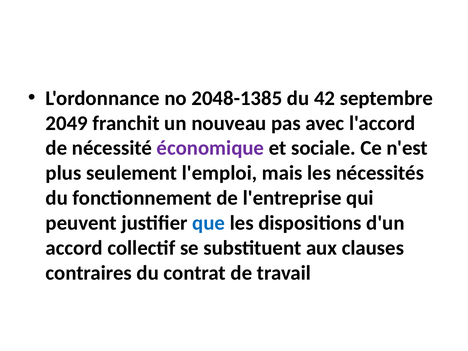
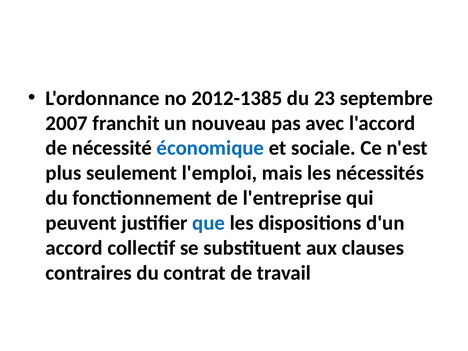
2048-1385: 2048-1385 -> 2012-1385
42: 42 -> 23
2049: 2049 -> 2007
économique colour: purple -> blue
